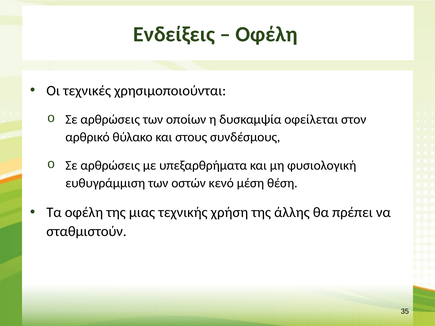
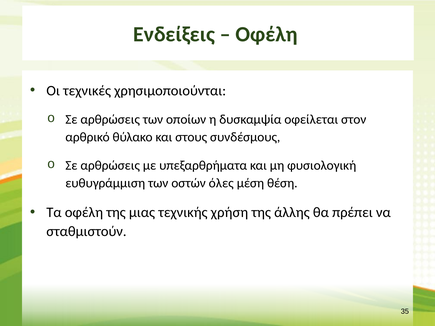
κενό: κενό -> όλες
